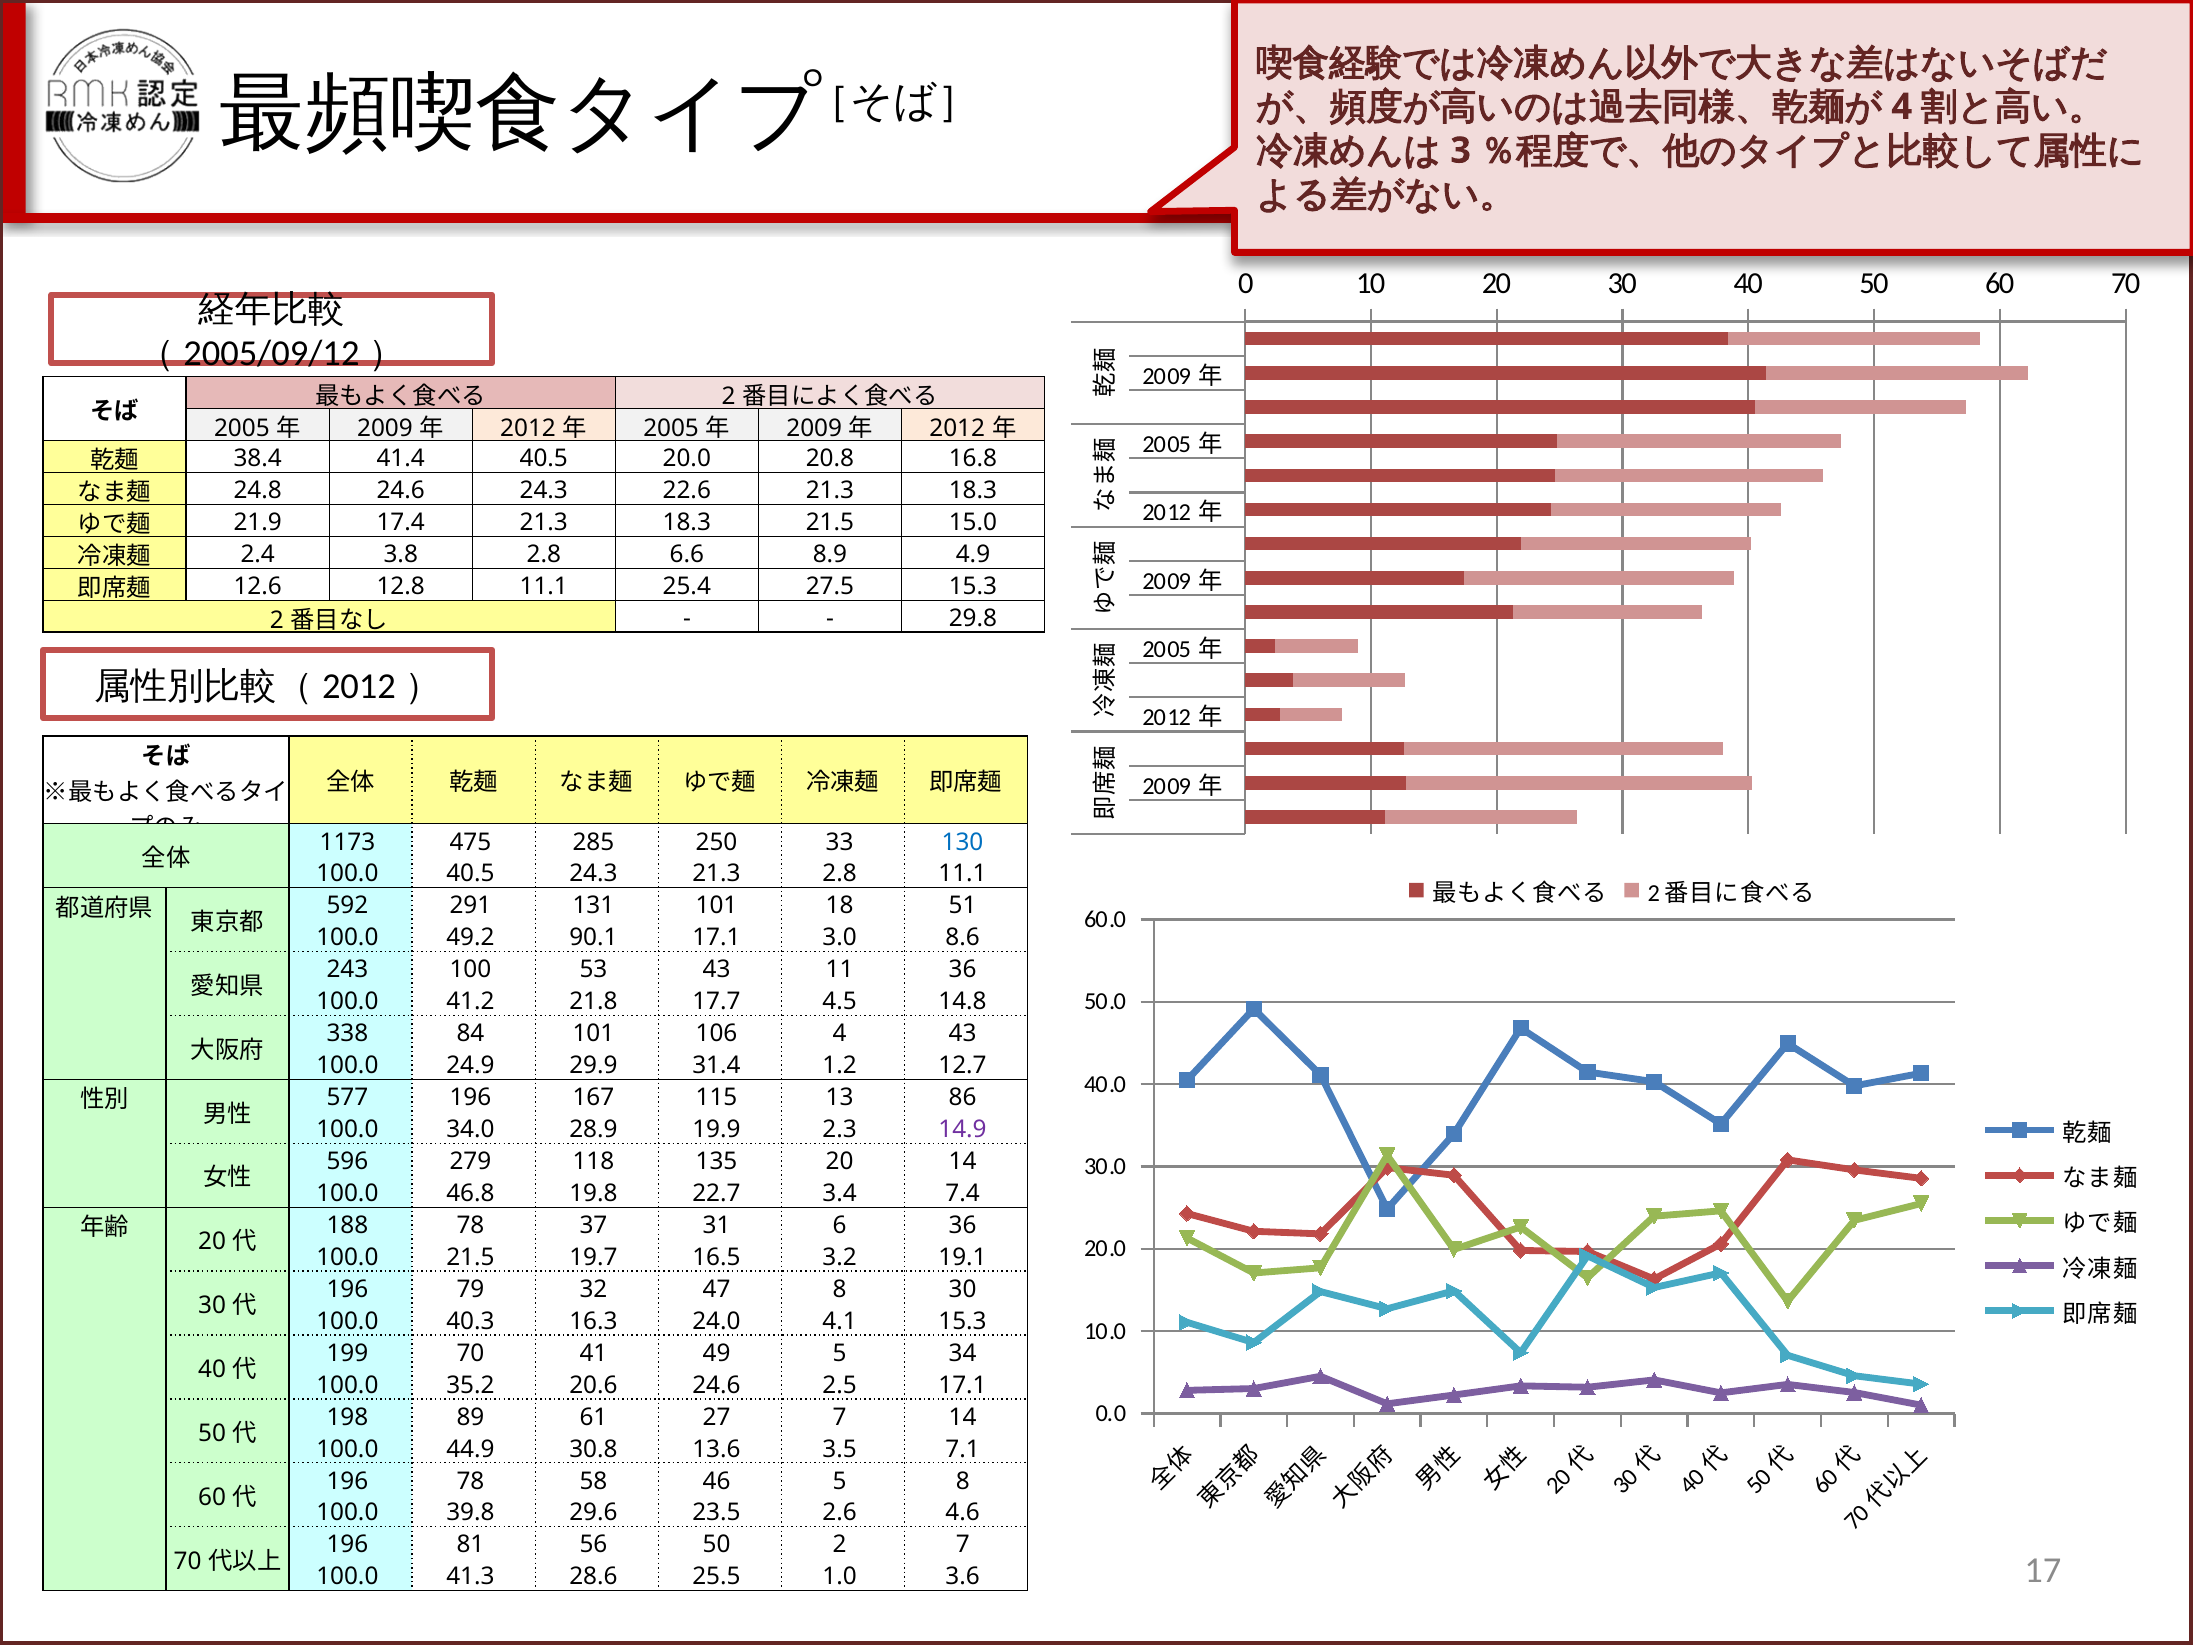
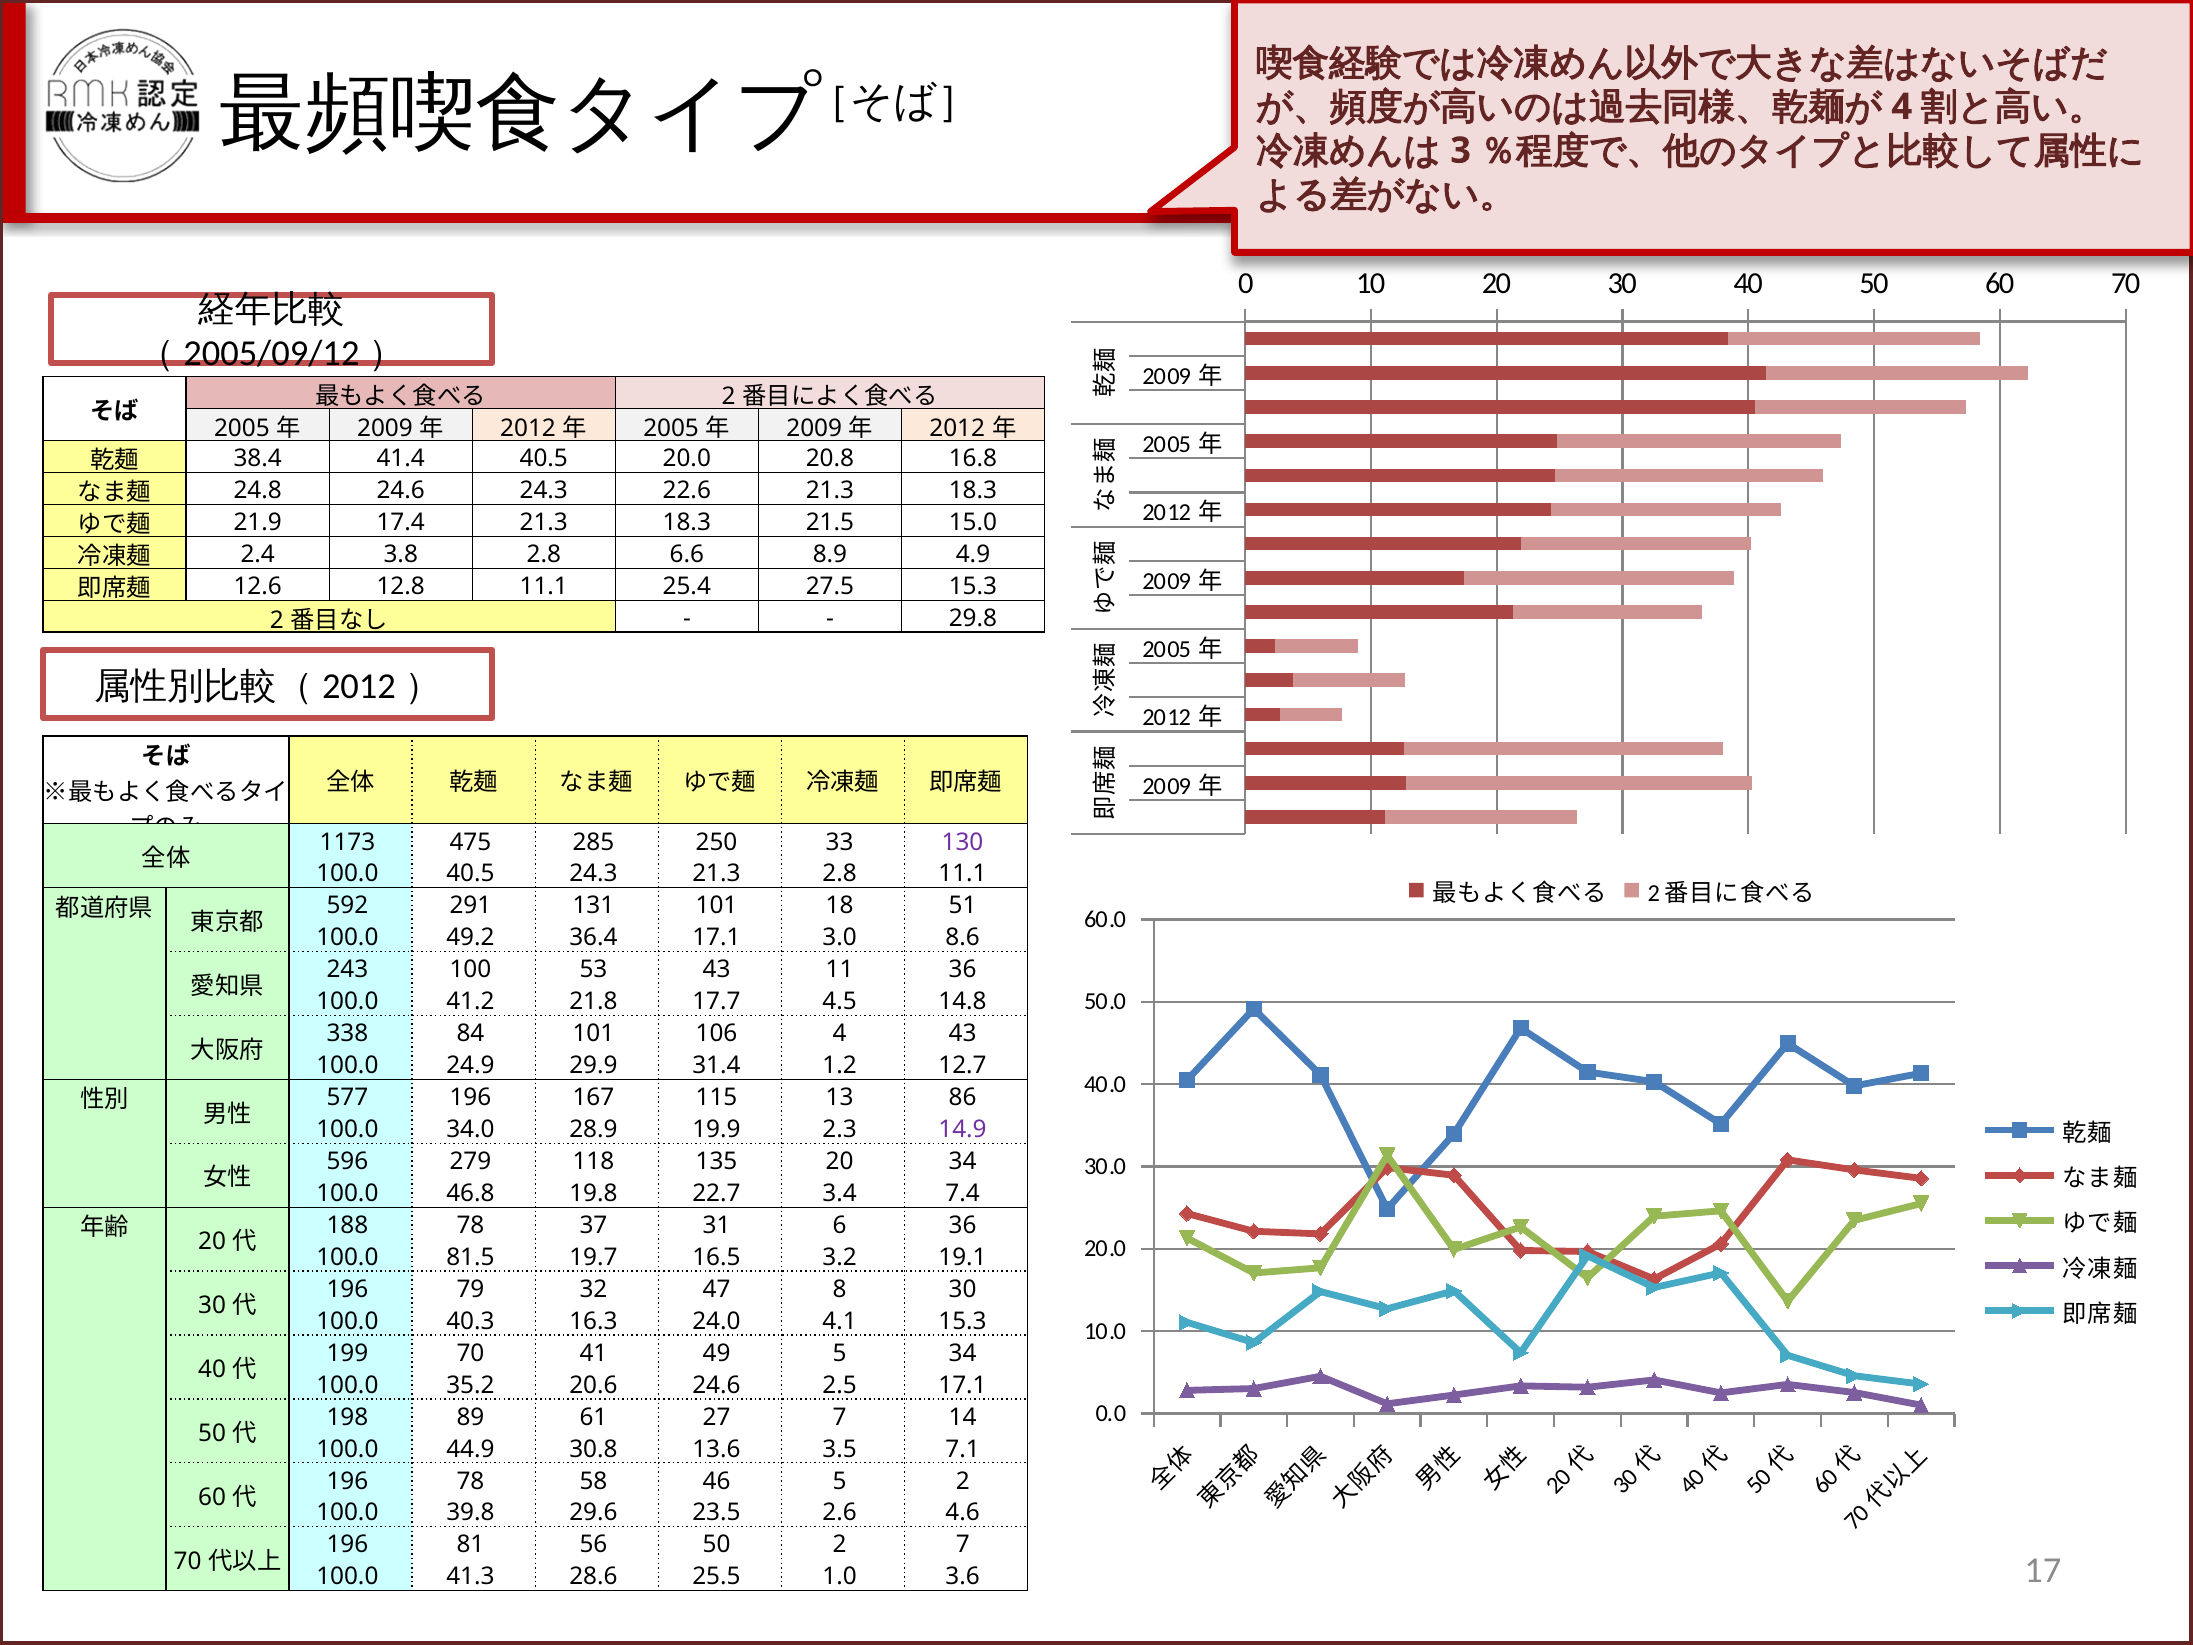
130 colour: blue -> purple
90.1: 90.1 -> 36.4
20 14: 14 -> 34
21.5 at (470, 1257): 21.5 -> 81.5
5 8: 8 -> 2
